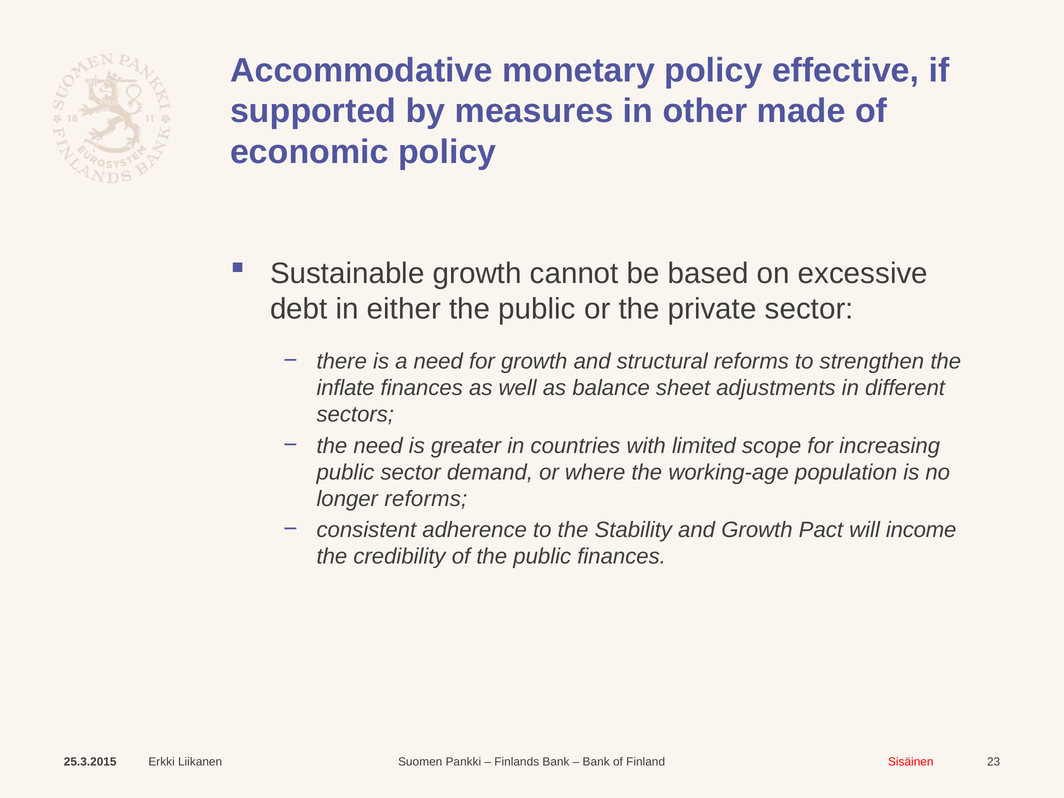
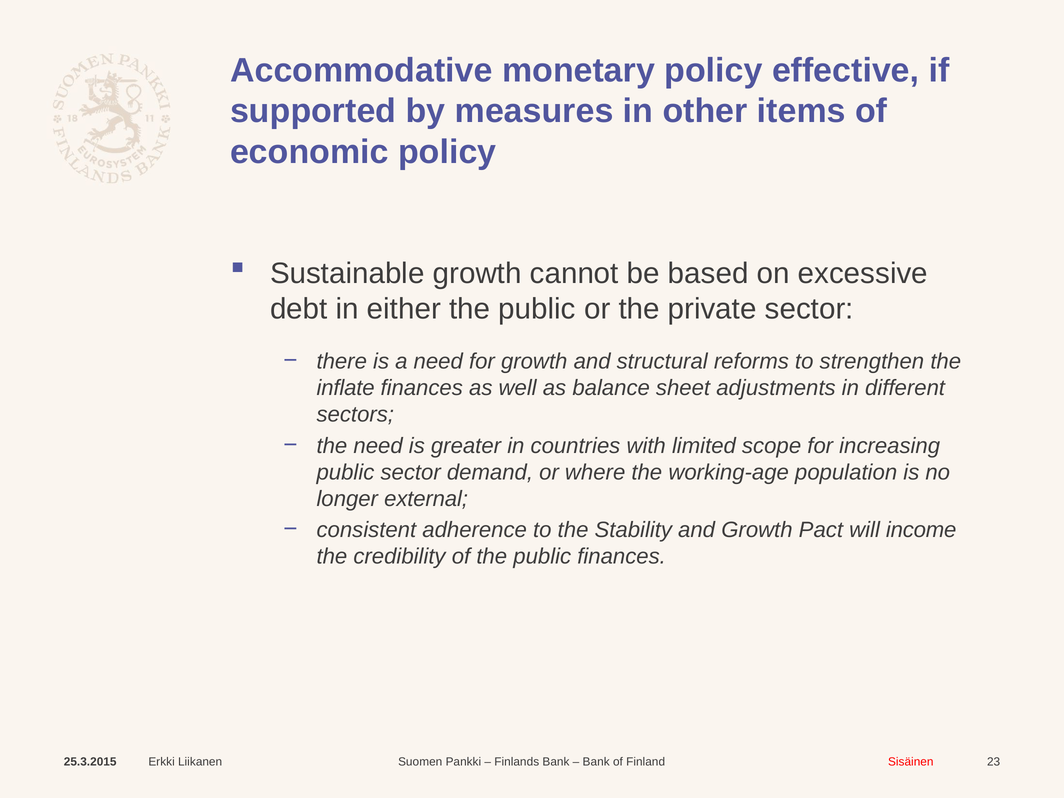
made: made -> items
longer reforms: reforms -> external
